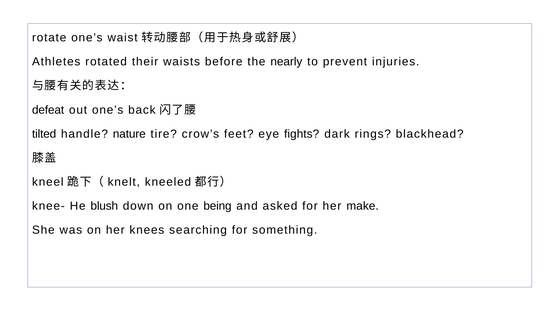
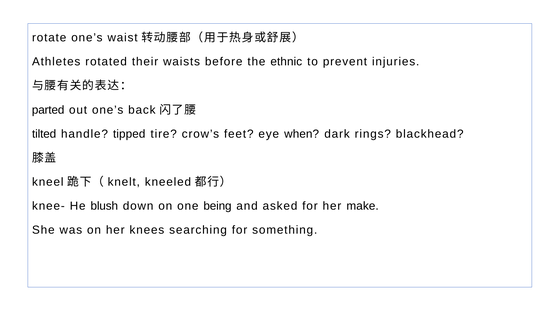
nearly: nearly -> ethnic
defeat: defeat -> parted
nature: nature -> tipped
fights: fights -> when
